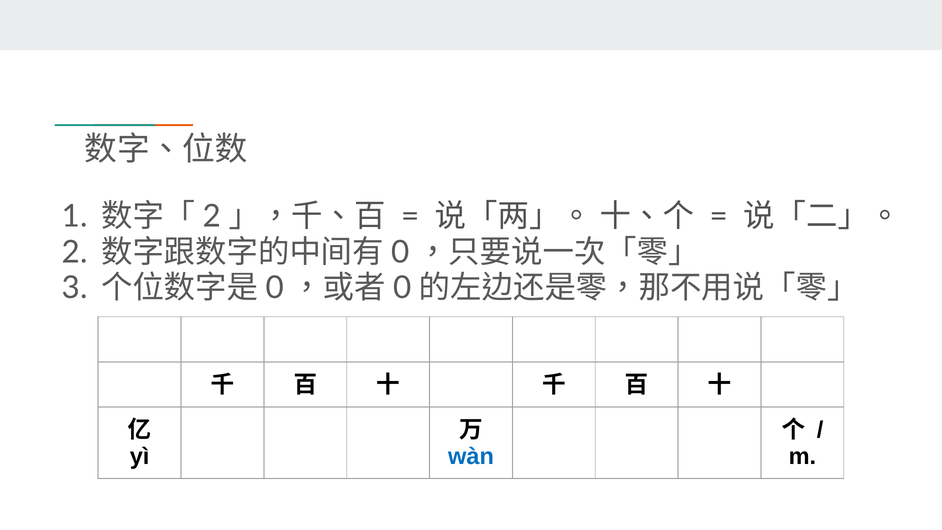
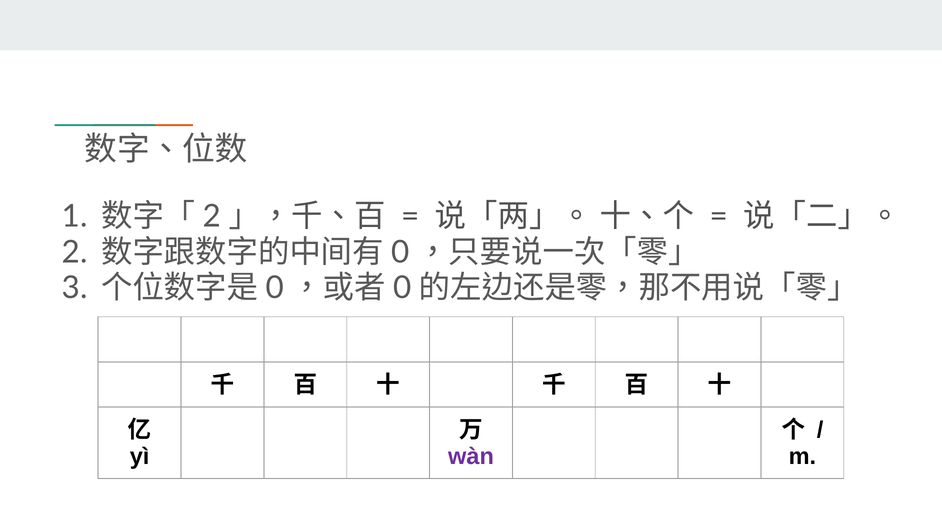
wàn colour: blue -> purple
